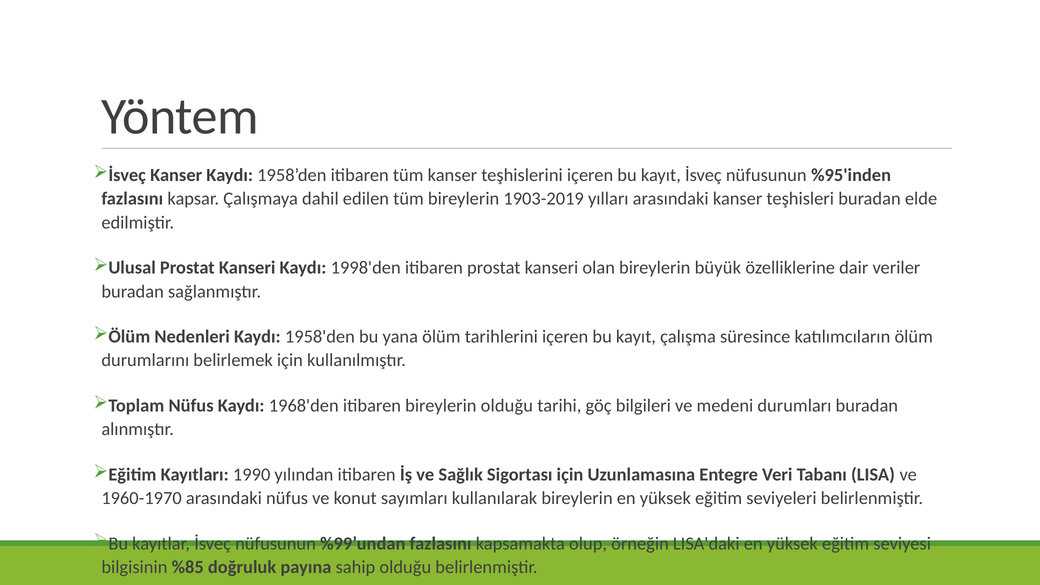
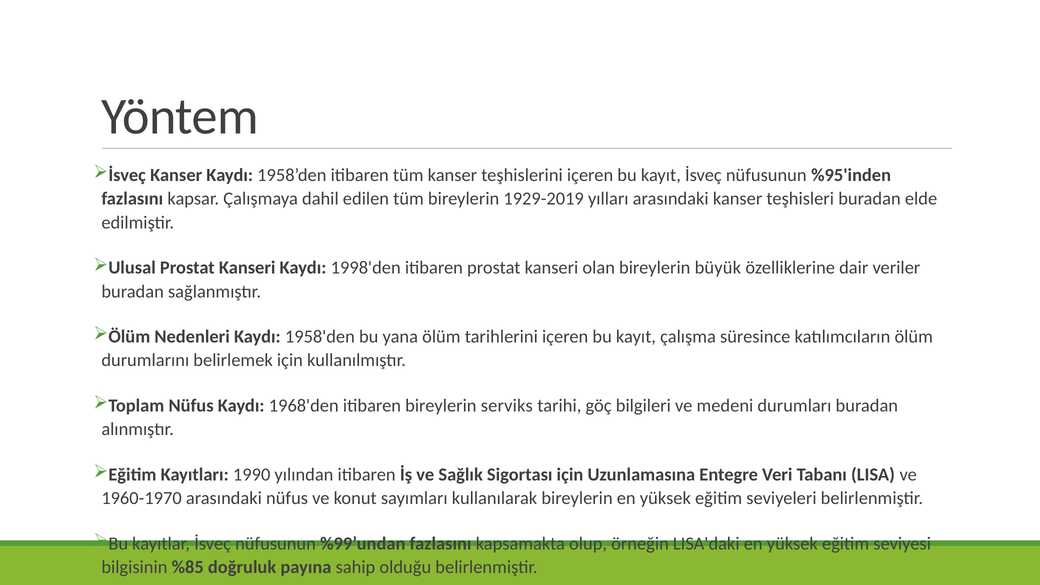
1903-2019: 1903-2019 -> 1929-2019
bireylerin olduğu: olduğu -> serviks
